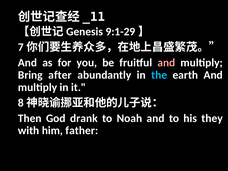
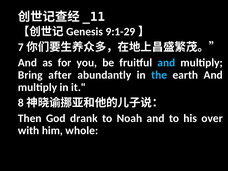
and at (166, 63) colour: pink -> light blue
they: they -> over
father: father -> whole
